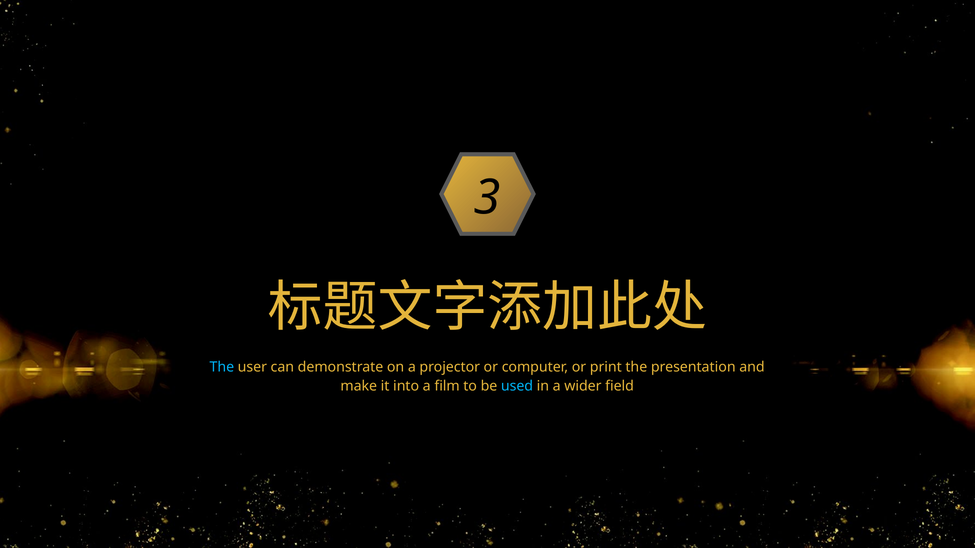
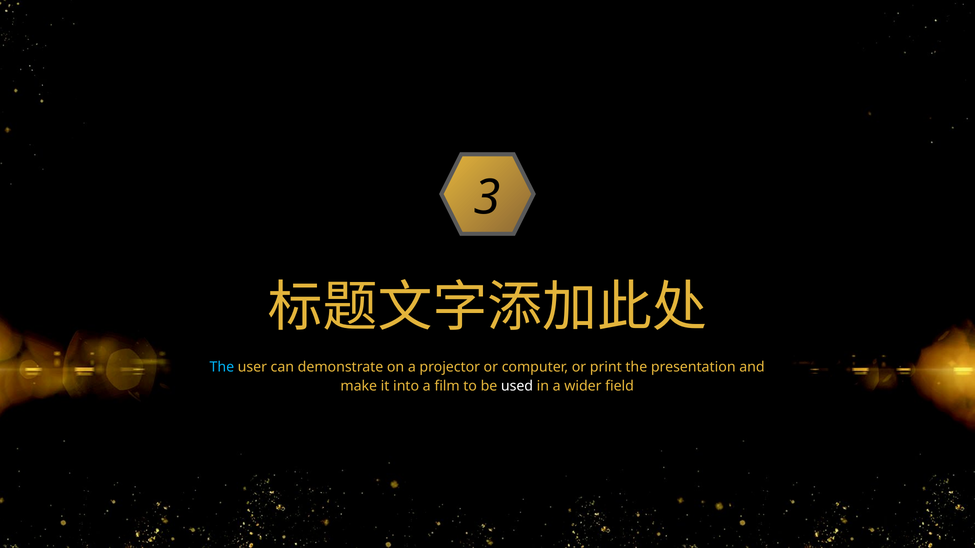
used colour: light blue -> white
